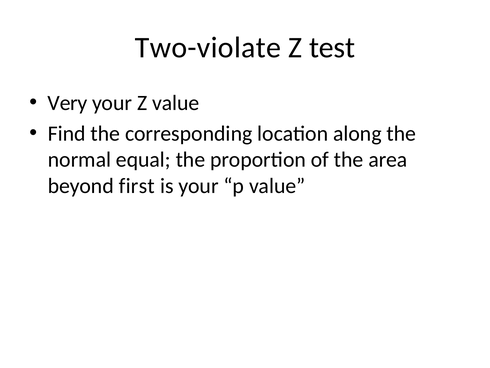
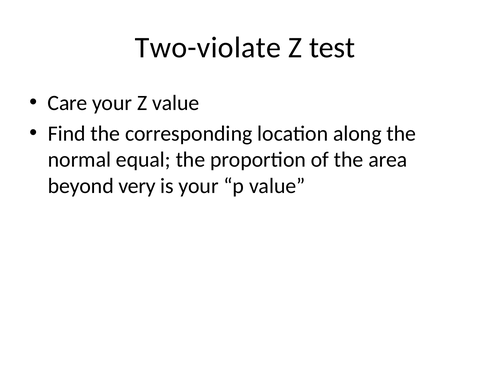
Very: Very -> Care
first: first -> very
